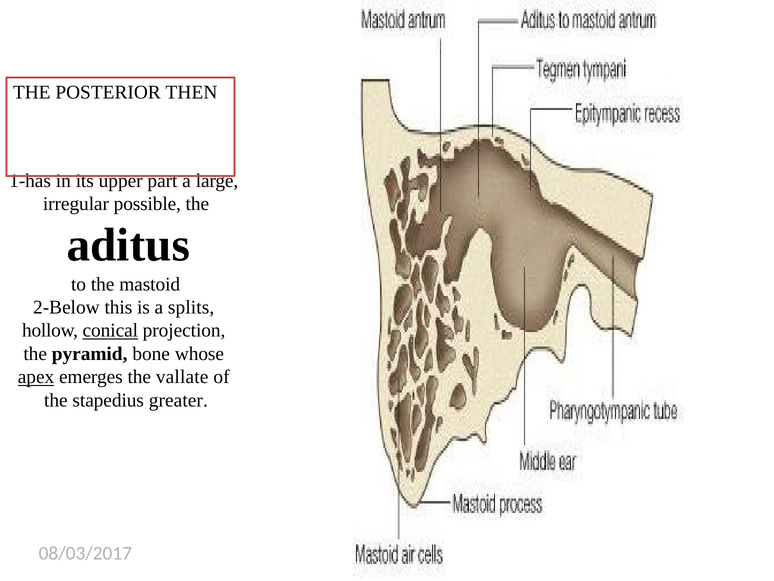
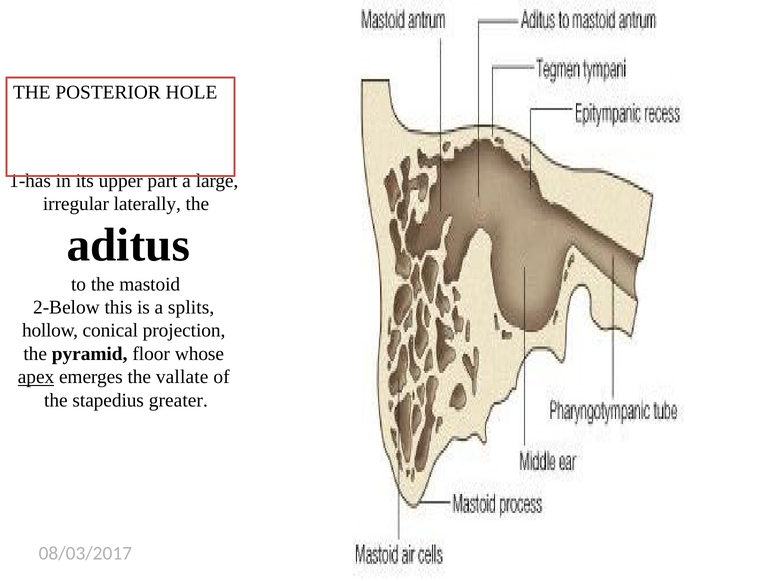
THEN: THEN -> HOLE
possible: possible -> laterally
conical underline: present -> none
bone: bone -> floor
